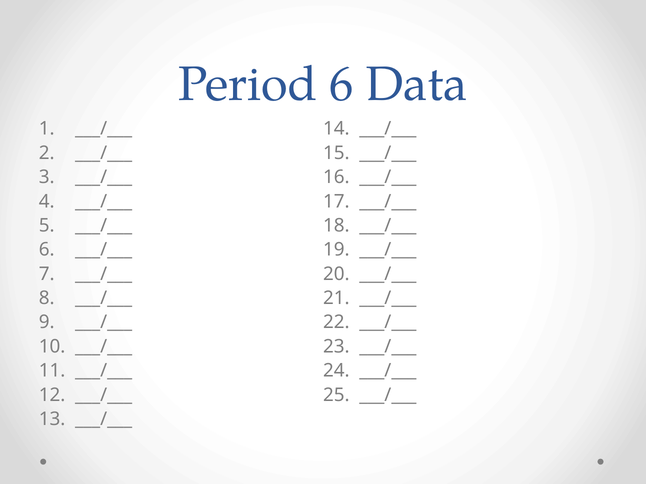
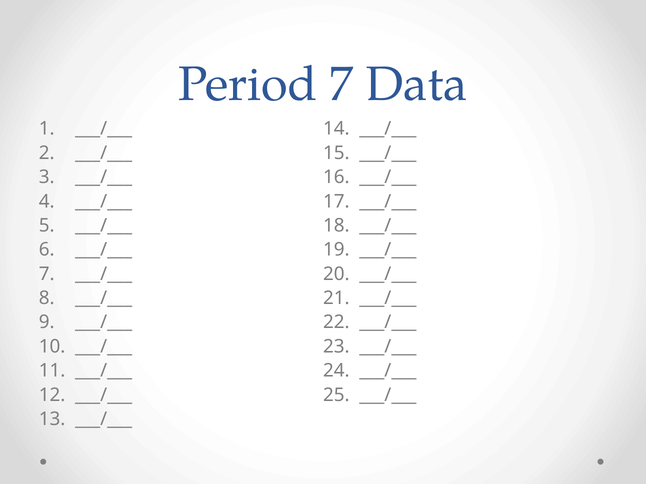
Period 6: 6 -> 7
